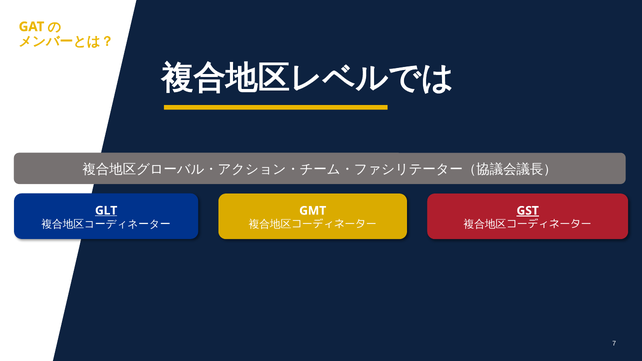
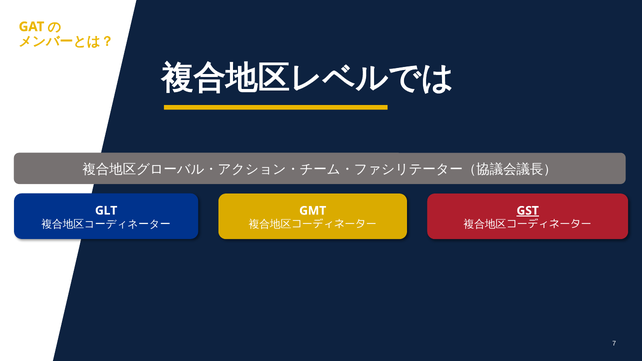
GLT underline: present -> none
